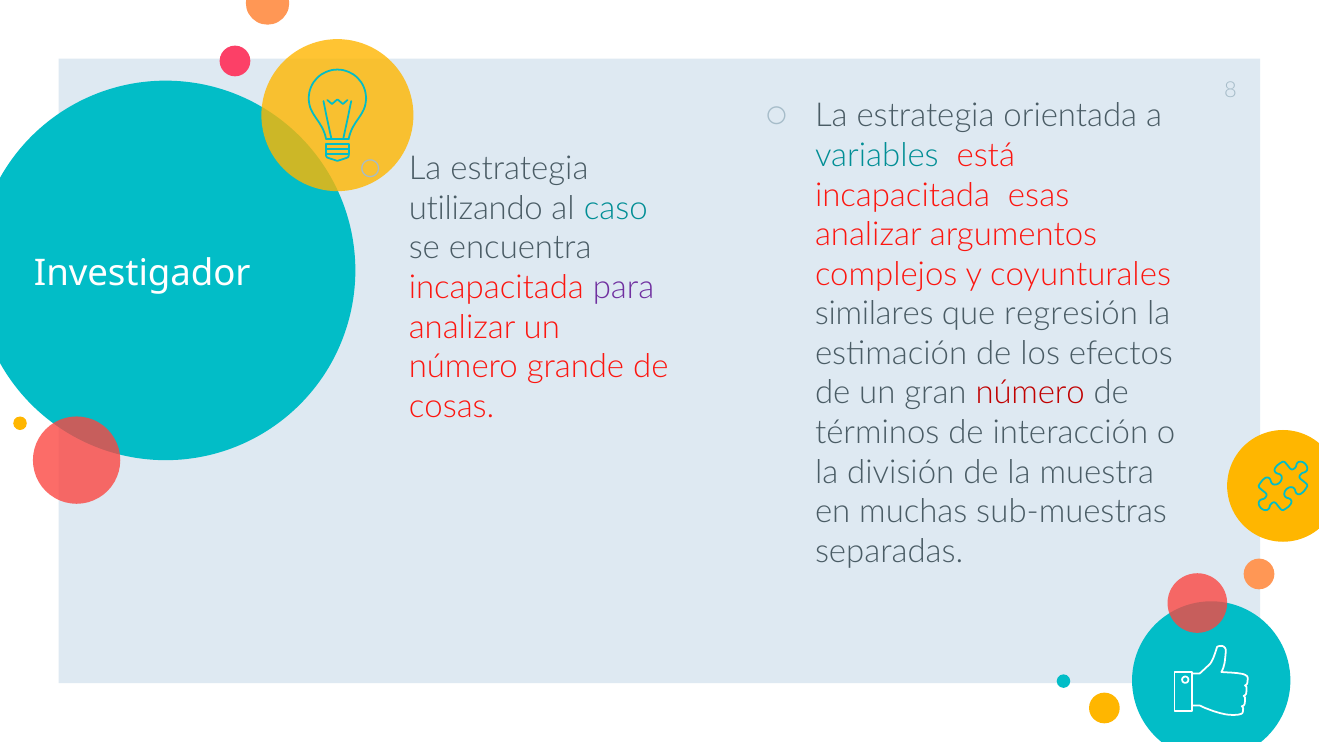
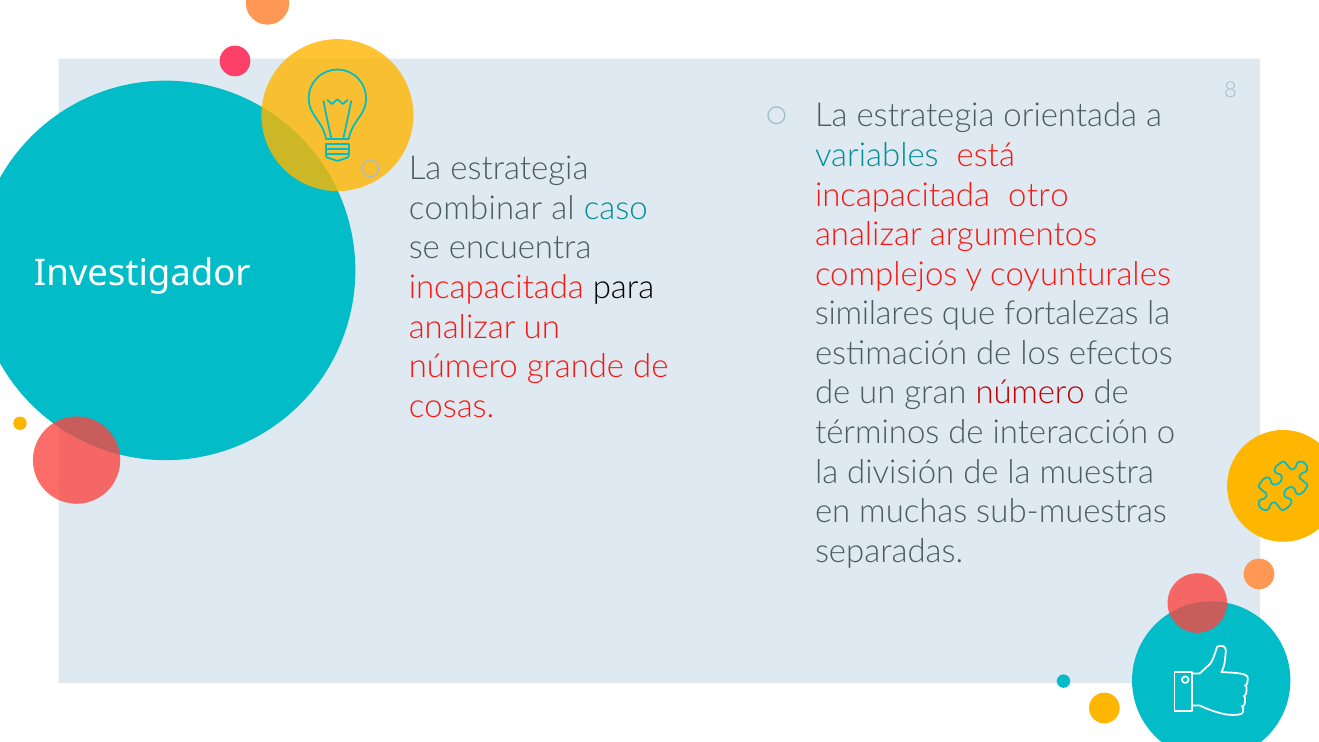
esas: esas -> otro
utilizando: utilizando -> combinar
para colour: purple -> black
regresión: regresión -> fortalezas
